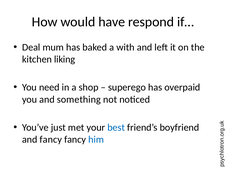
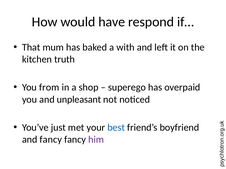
Deal: Deal -> That
liking: liking -> truth
need: need -> from
something: something -> unpleasant
him colour: blue -> purple
